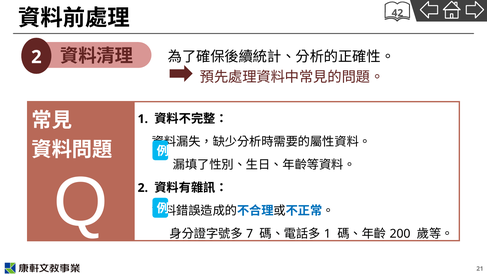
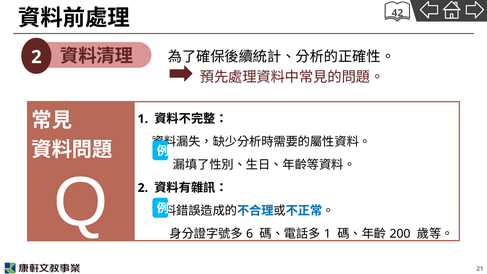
7: 7 -> 6
